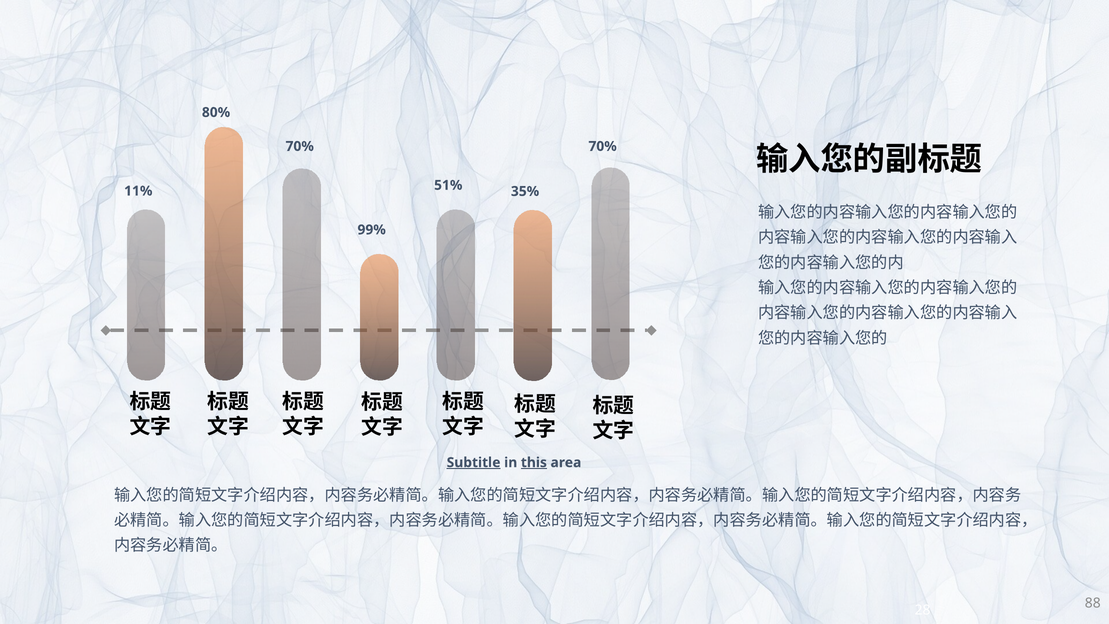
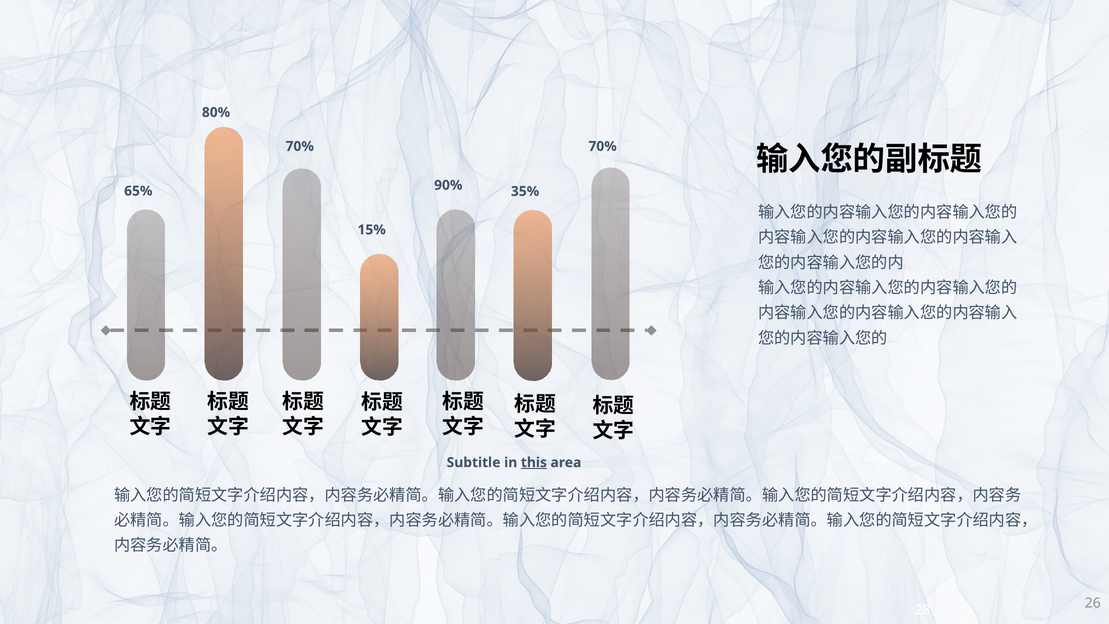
51%: 51% -> 90%
11%: 11% -> 65%
99%: 99% -> 15%
Subtitle underline: present -> none
88: 88 -> 26
